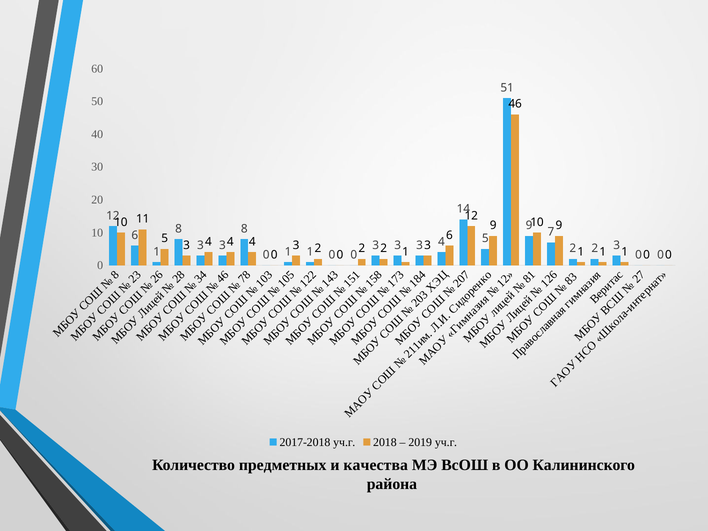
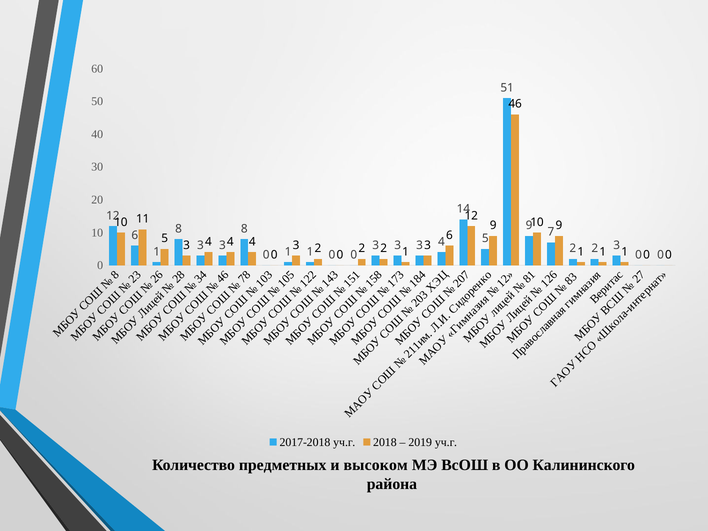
качества: качества -> высоком
